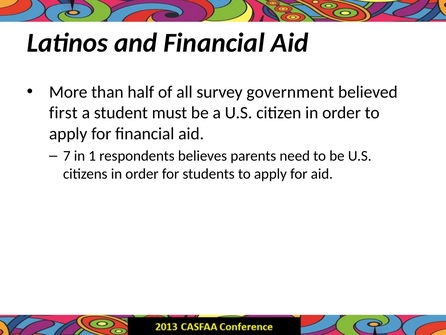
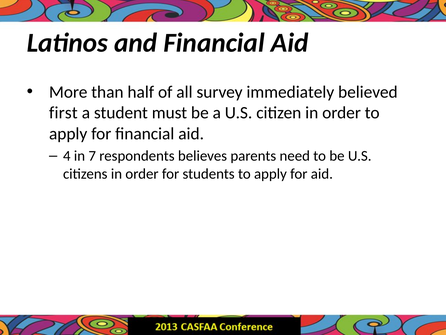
government: government -> immediately
7: 7 -> 4
1: 1 -> 7
